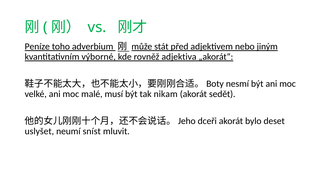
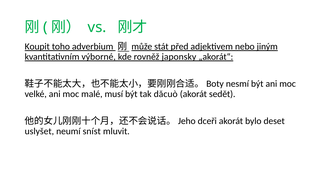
Peníze: Peníze -> Koupit
adjektiva: adjektiva -> japonsky
nikam: nikam -> dǎcuò
